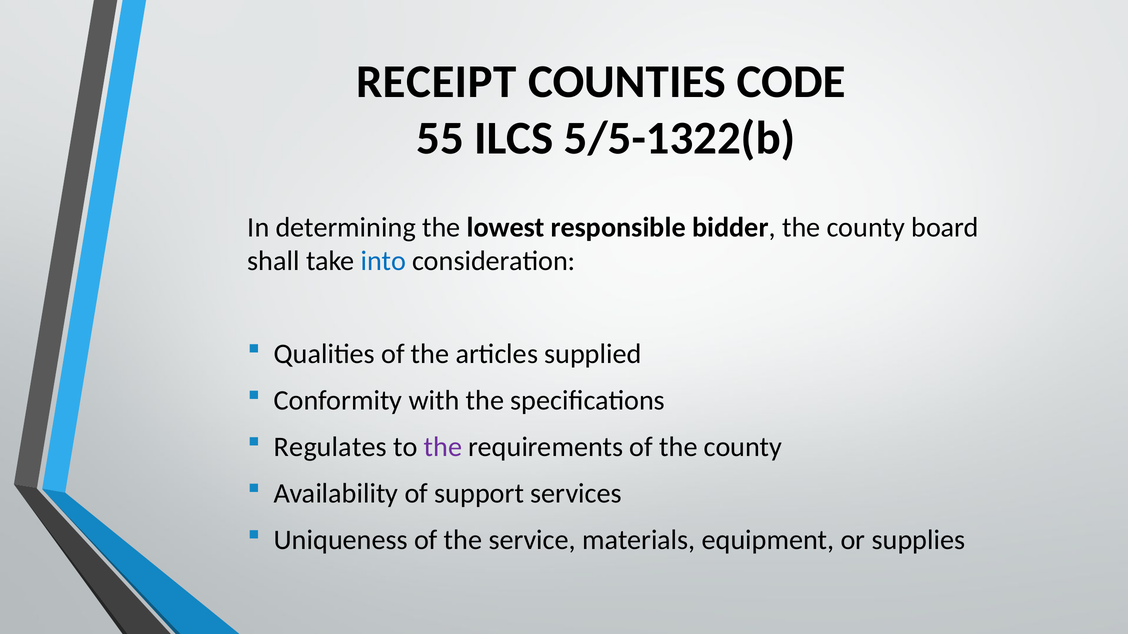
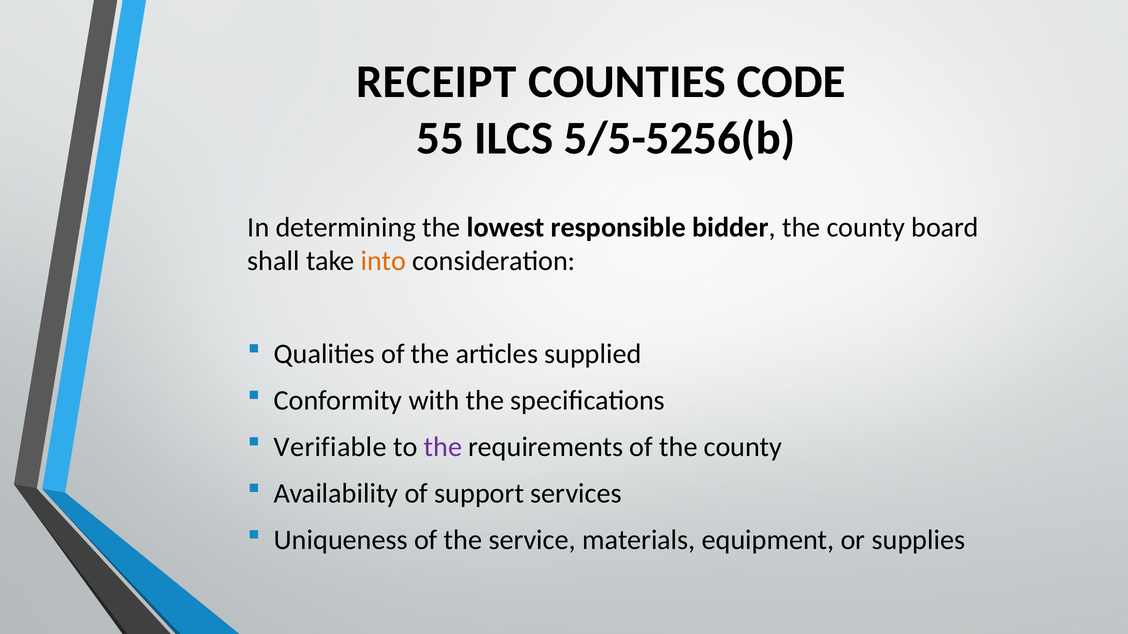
5/5-1322(b: 5/5-1322(b -> 5/5-5256(b
into colour: blue -> orange
Regulates: Regulates -> Verifiable
